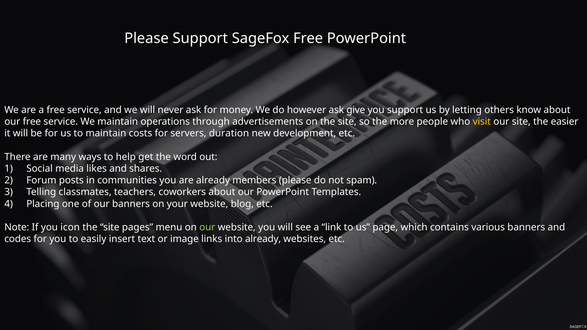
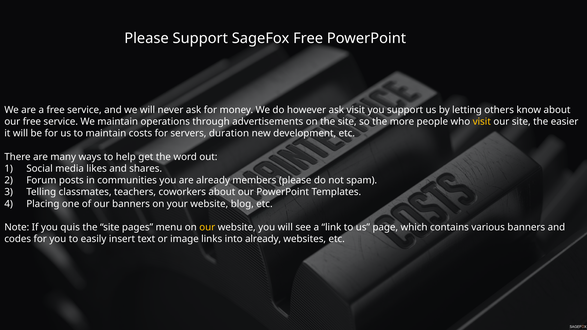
ask give: give -> visit
icon: icon -> quis
our at (207, 227) colour: light green -> yellow
